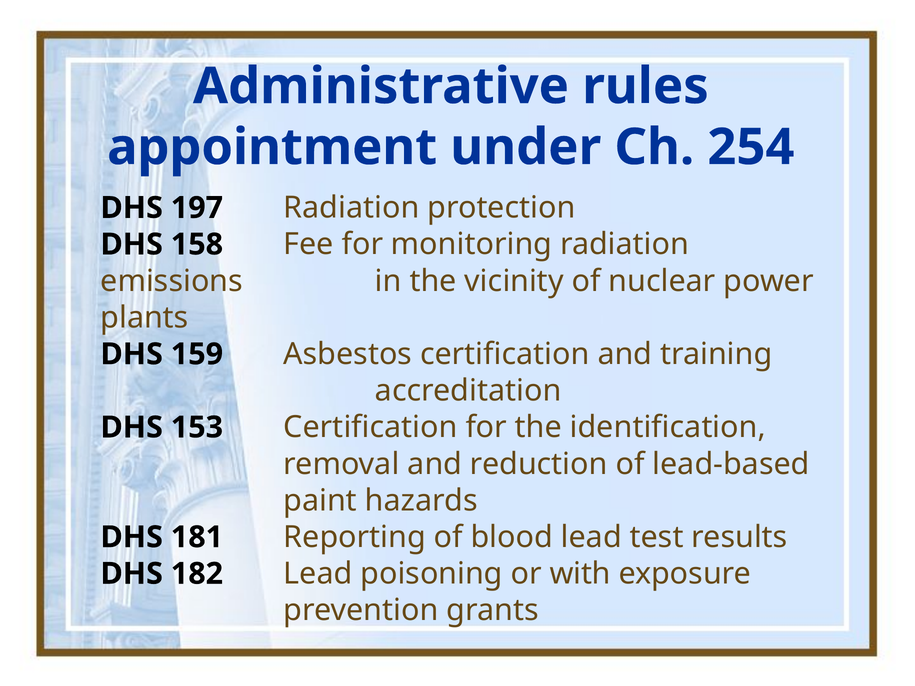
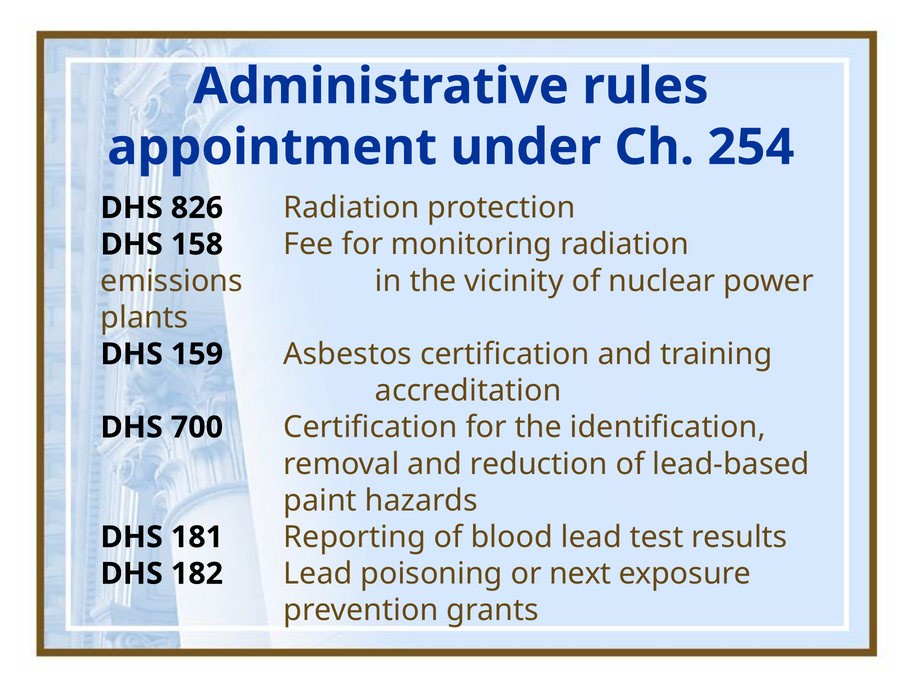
197: 197 -> 826
153: 153 -> 700
with: with -> next
